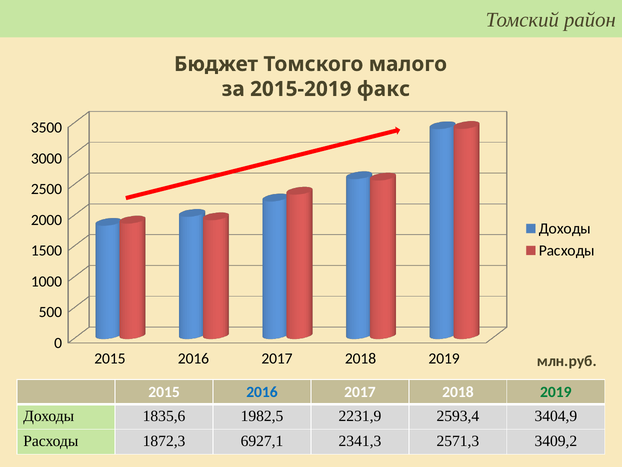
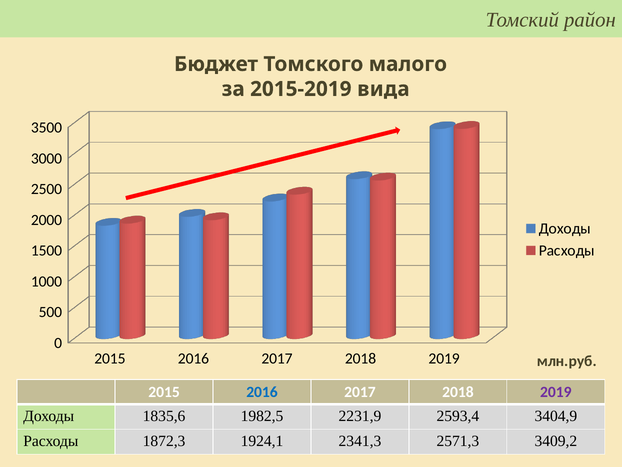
факс: факс -> вида
2019 at (556, 392) colour: green -> purple
6927,1: 6927,1 -> 1924,1
